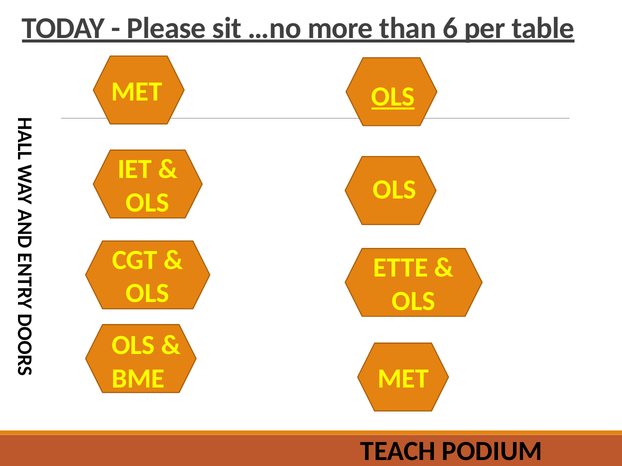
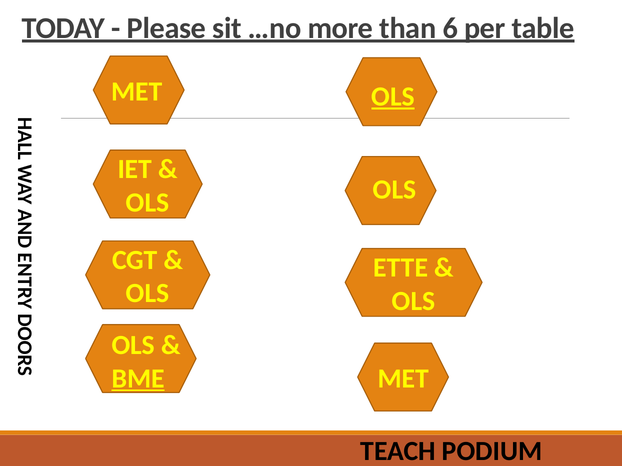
BME underline: none -> present
